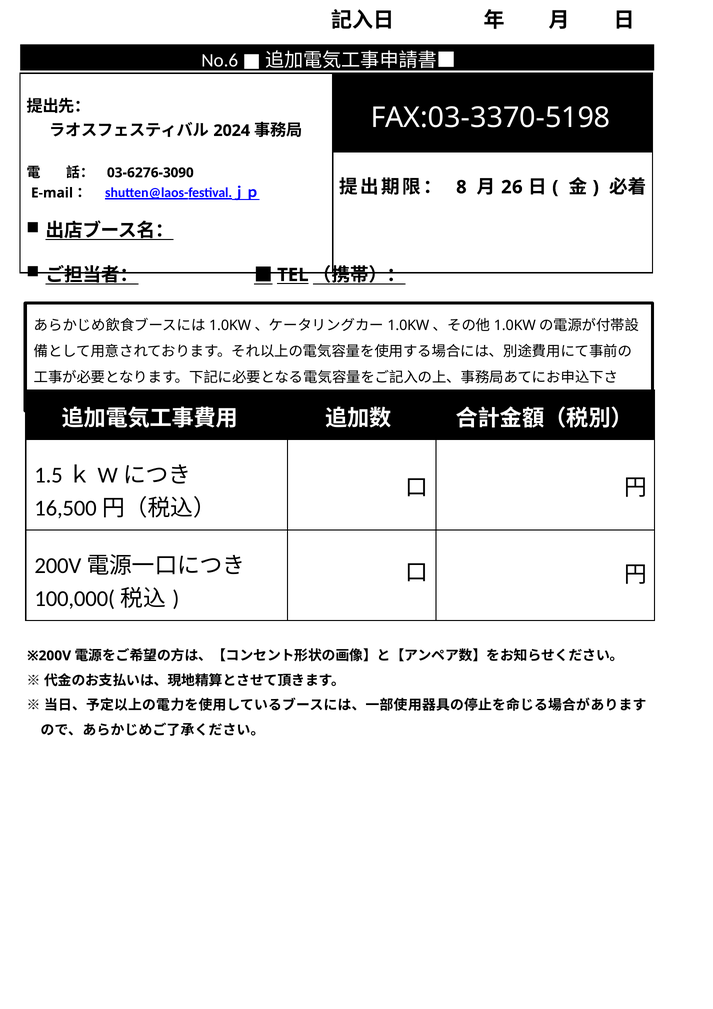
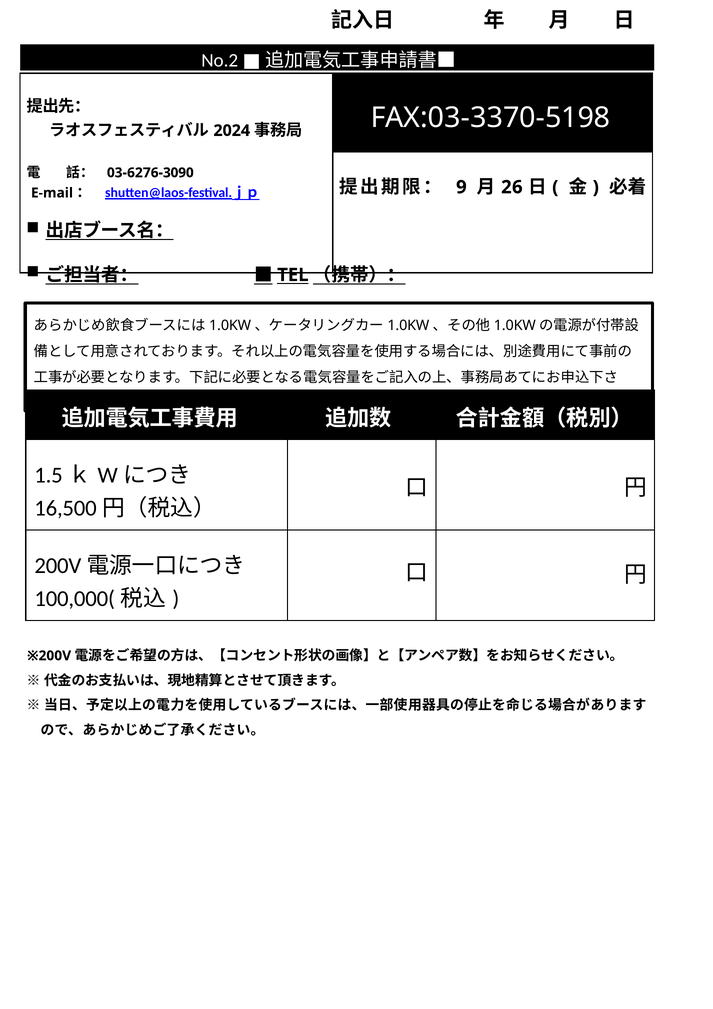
No.6: No.6 -> No.2
8: 8 -> 9
